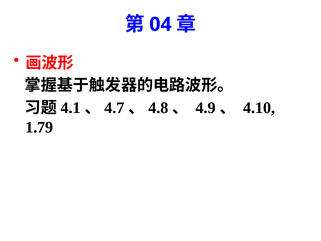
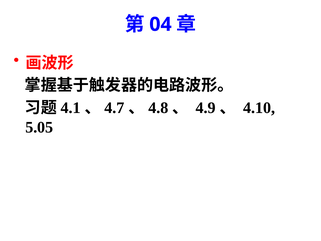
1.79: 1.79 -> 5.05
